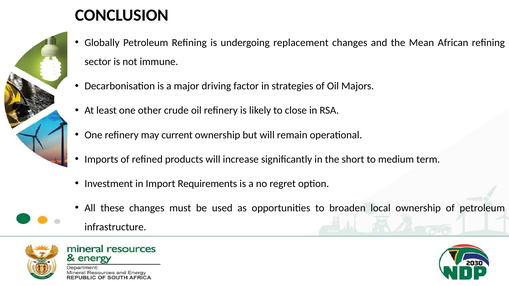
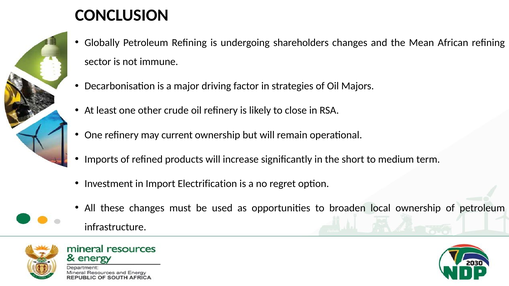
replacement: replacement -> shareholders
Requirements: Requirements -> Electrification
